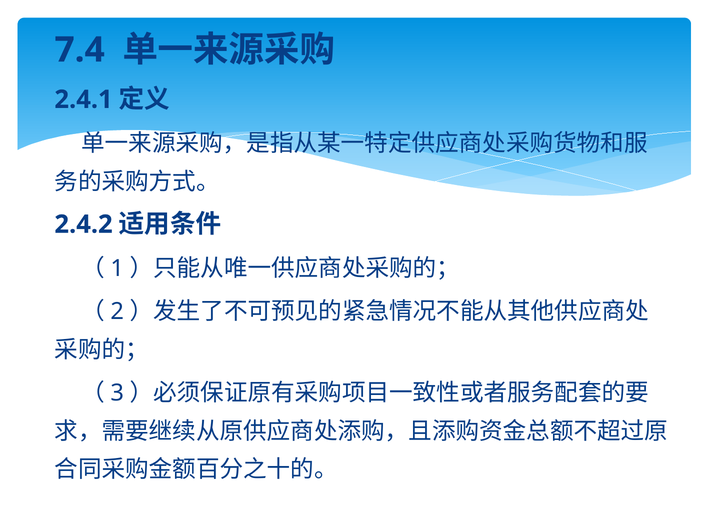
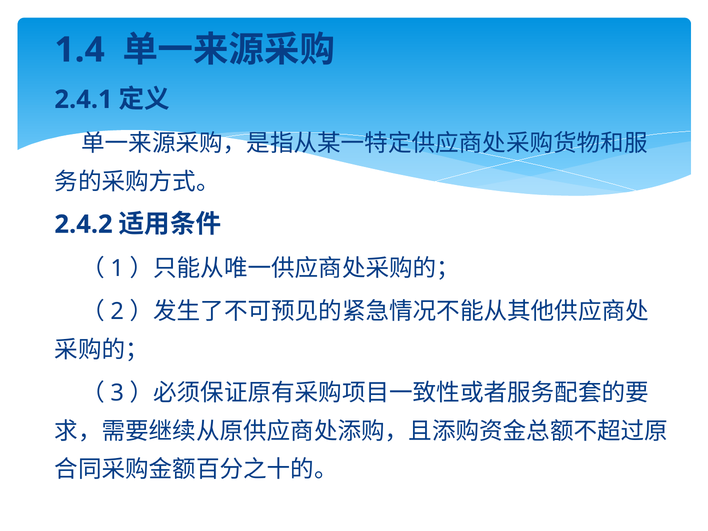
7.4: 7.4 -> 1.4
